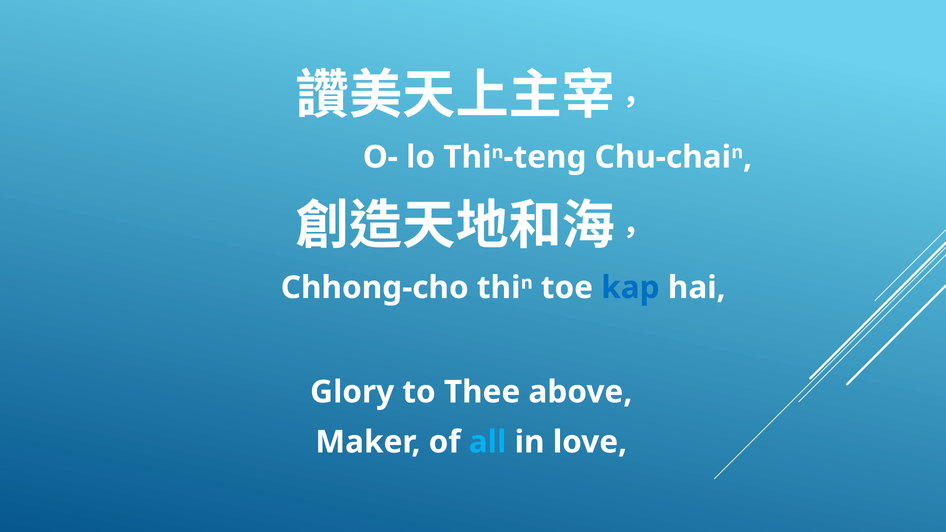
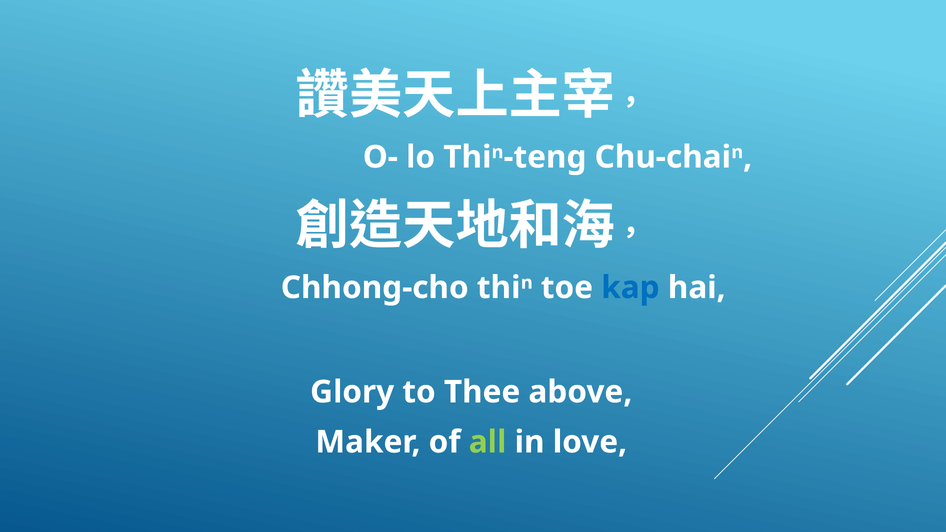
all colour: light blue -> light green
